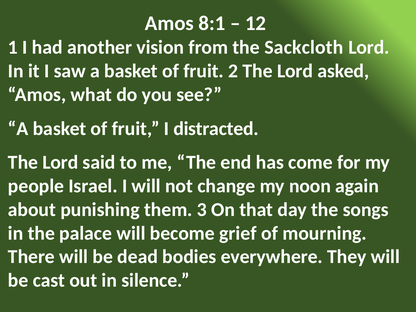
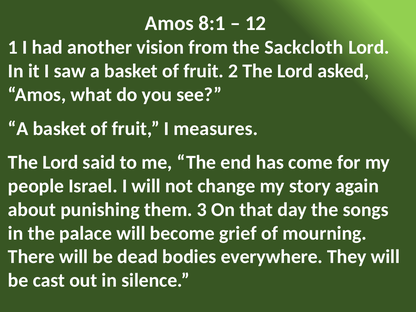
distracted: distracted -> measures
noon: noon -> story
